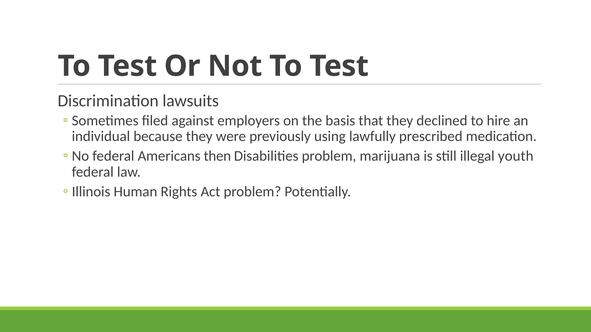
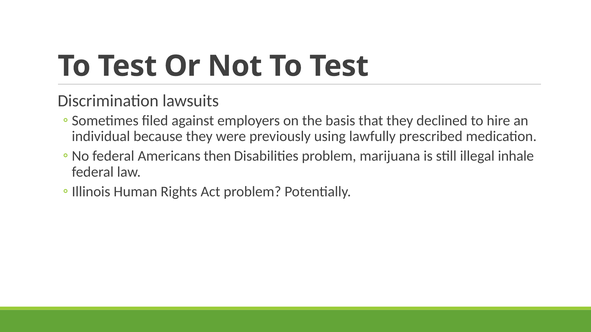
youth: youth -> inhale
